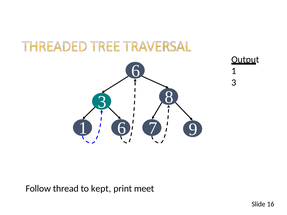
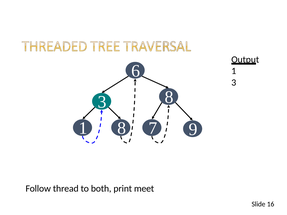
1 6: 6 -> 8
kept: kept -> both
